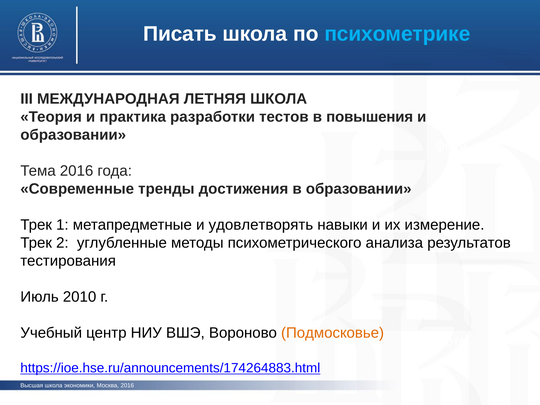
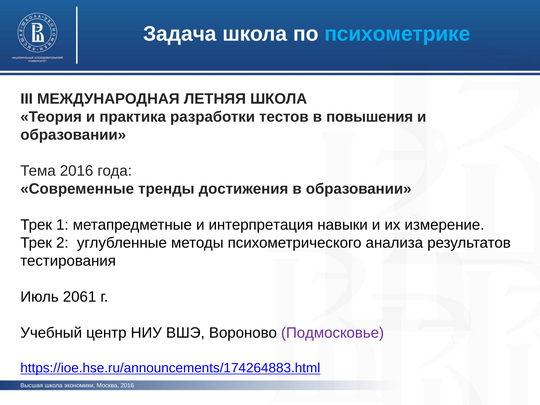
Писать: Писать -> Задача
удовлетворять: удовлетворять -> интерпретация
2010: 2010 -> 2061
Подмосковье colour: orange -> purple
